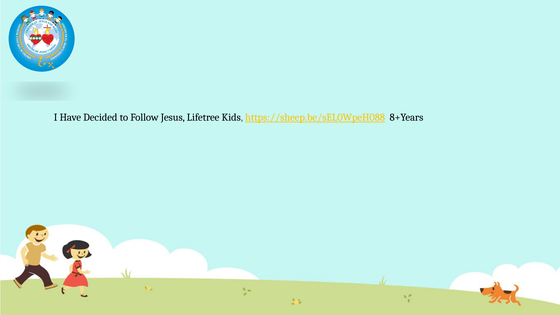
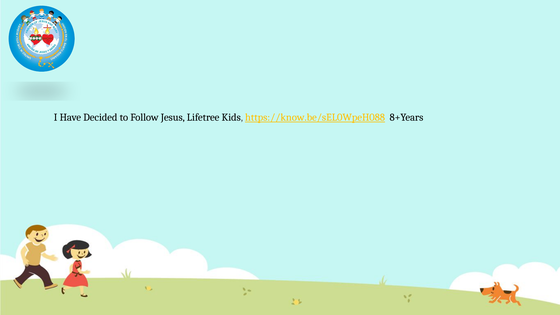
https://sheep.be/sEL0WpeH088: https://sheep.be/sEL0WpeH088 -> https://know.be/sEL0WpeH088
